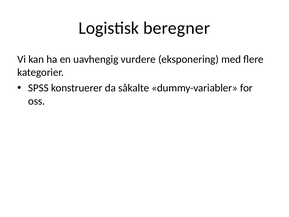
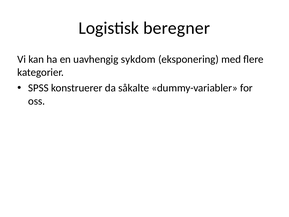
vurdere: vurdere -> sykdom
